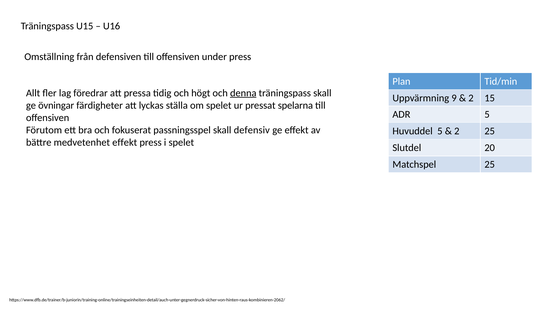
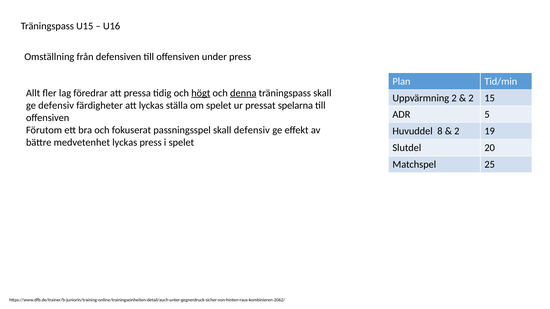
högt underline: none -> present
Uppvärmning 9: 9 -> 2
ge övningar: övningar -> defensiv
Huvuddel 5: 5 -> 8
2 25: 25 -> 19
medvetenhet effekt: effekt -> lyckas
